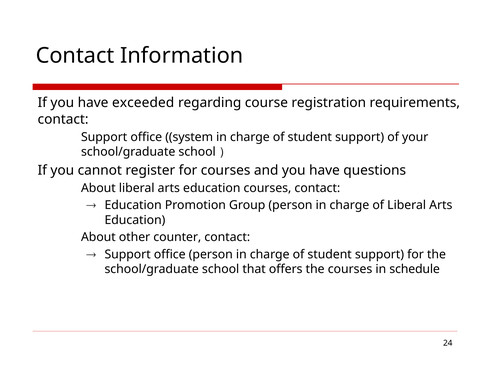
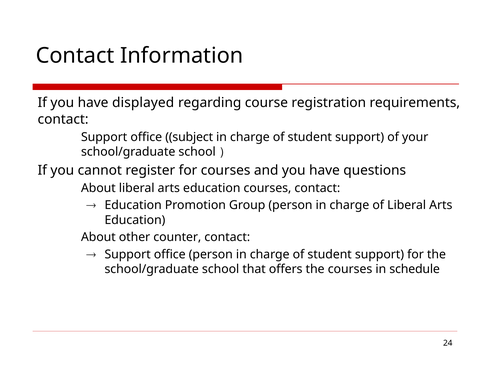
exceeded: exceeded -> displayed
system: system -> subject
